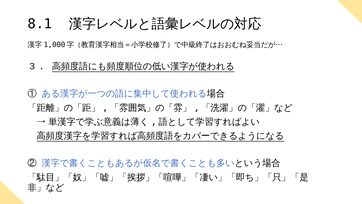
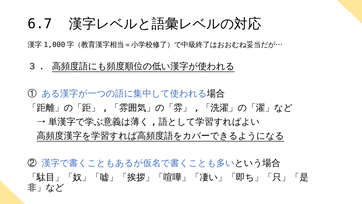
8.1: 8.1 -> 6.7
